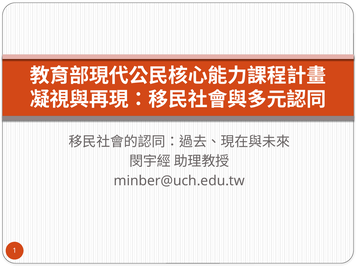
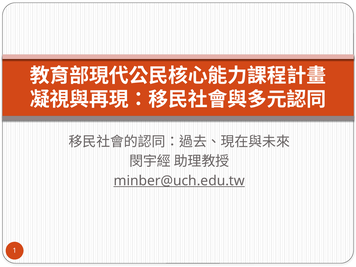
minber@uch.edu.tw underline: none -> present
